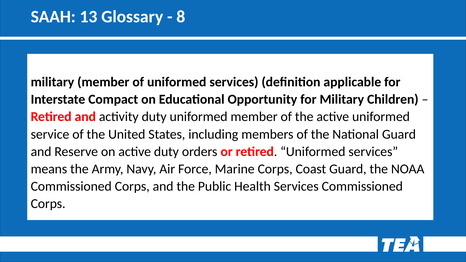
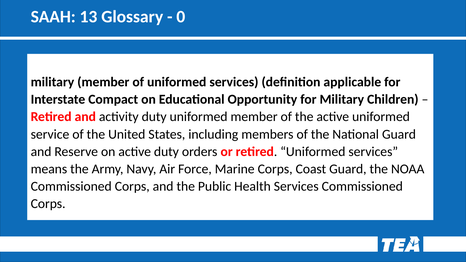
8: 8 -> 0
